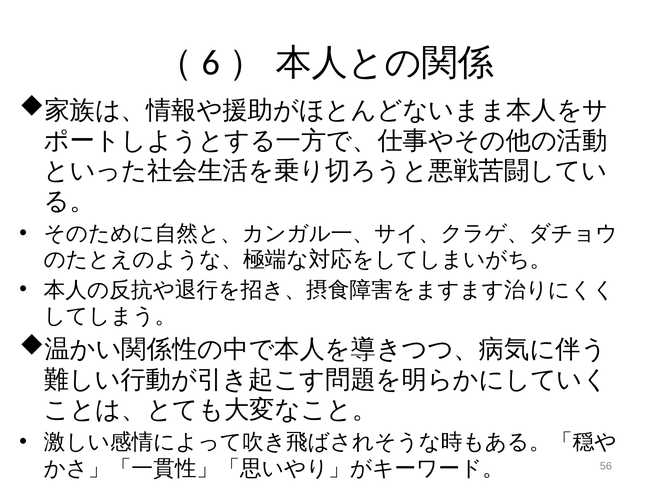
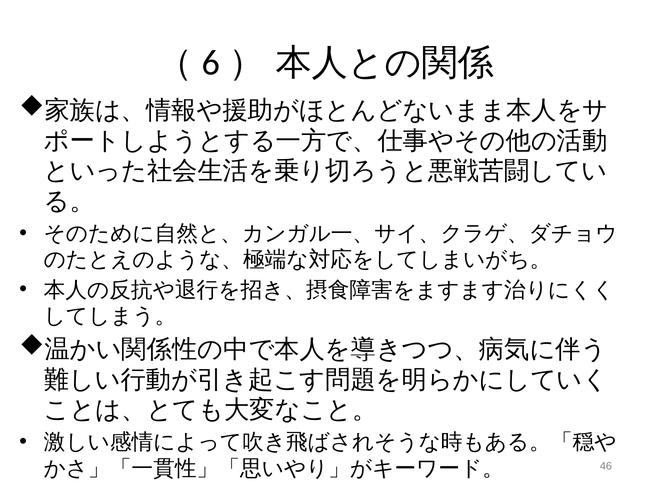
56: 56 -> 46
